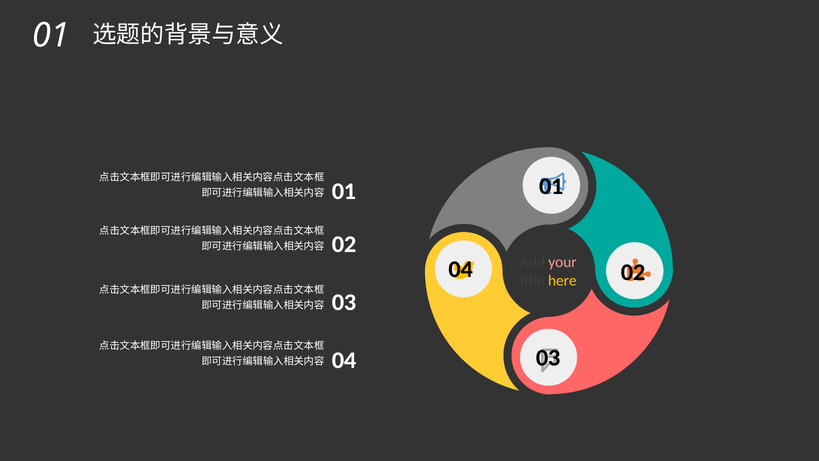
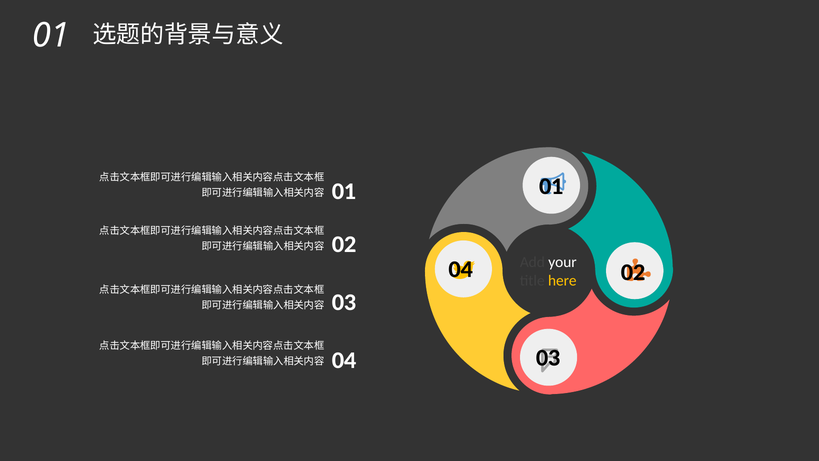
your colour: pink -> white
